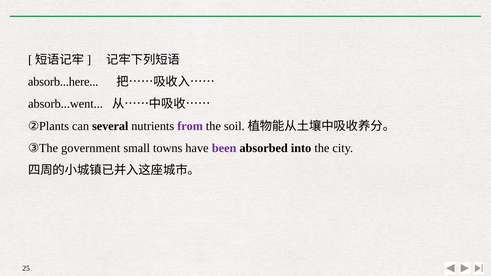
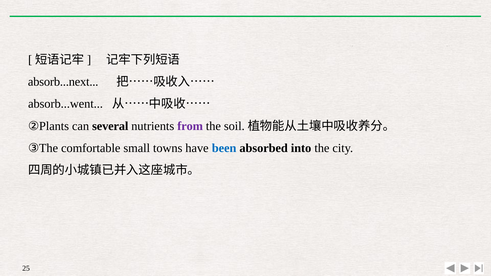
absorb...here: absorb...here -> absorb...next
government: government -> comfortable
been colour: purple -> blue
